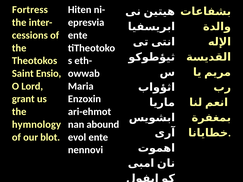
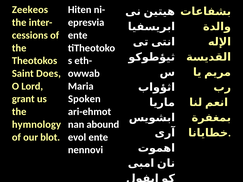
Fortress: Fortress -> Zeekeos
Ensio: Ensio -> Does
Enzoxin: Enzoxin -> Spoken
